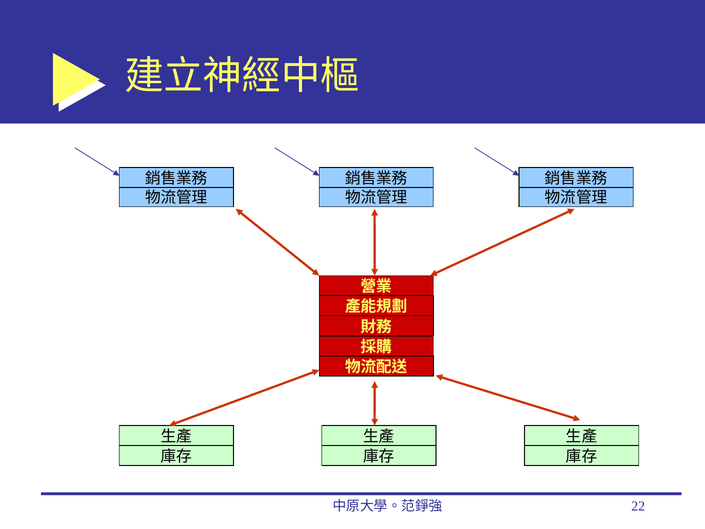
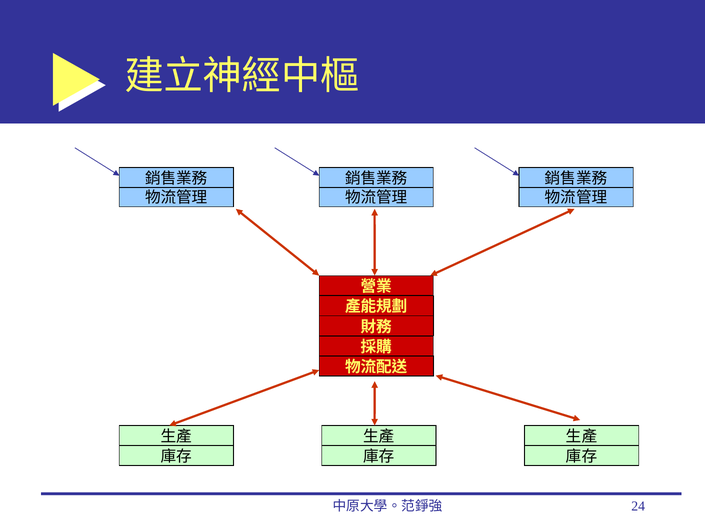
22: 22 -> 24
